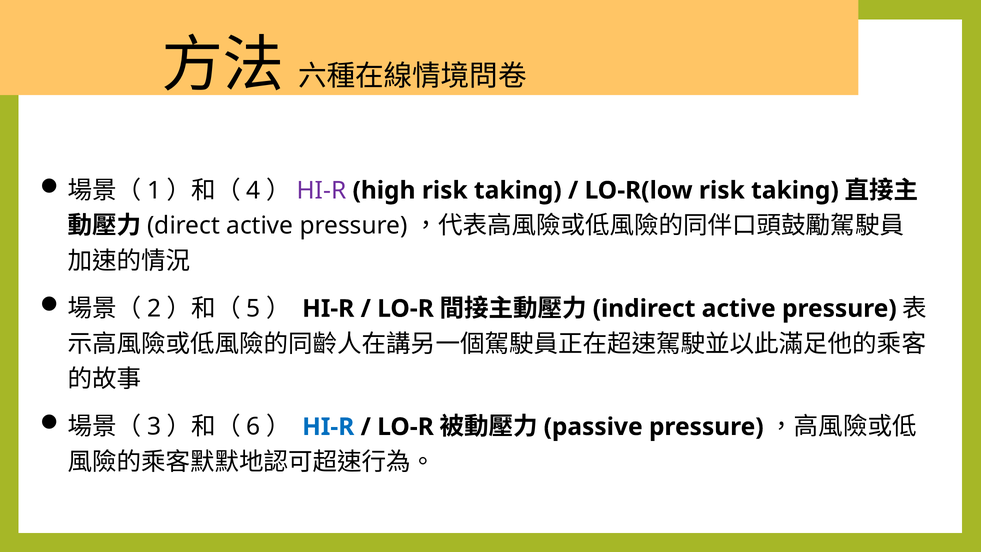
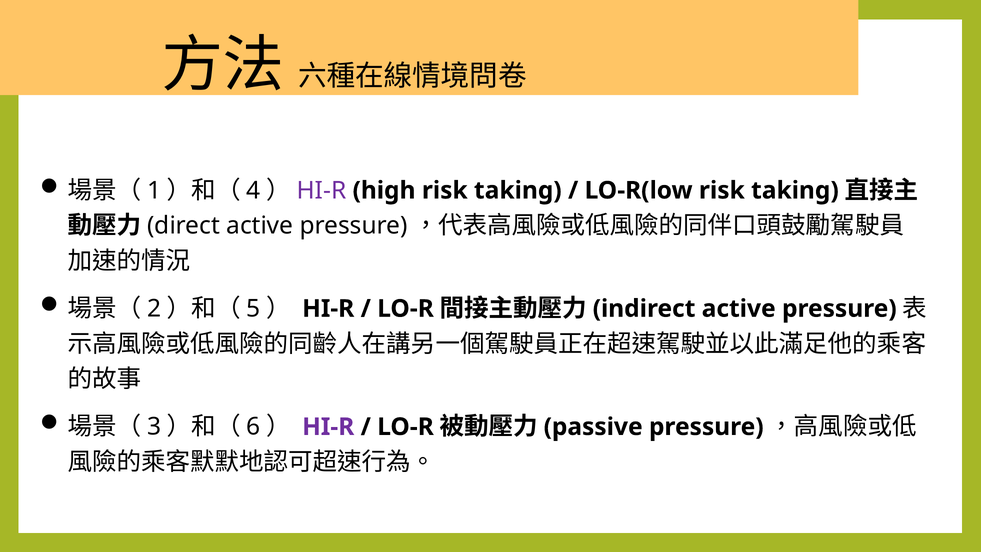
HI-R at (328, 427) colour: blue -> purple
